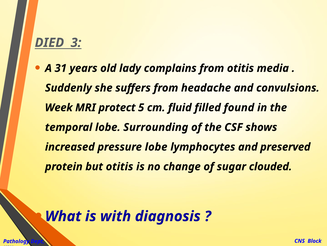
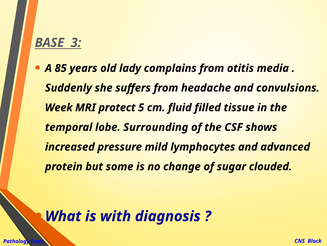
DIED: DIED -> BASE
31: 31 -> 85
found: found -> tissue
pressure lobe: lobe -> mild
preserved: preserved -> advanced
but otitis: otitis -> some
